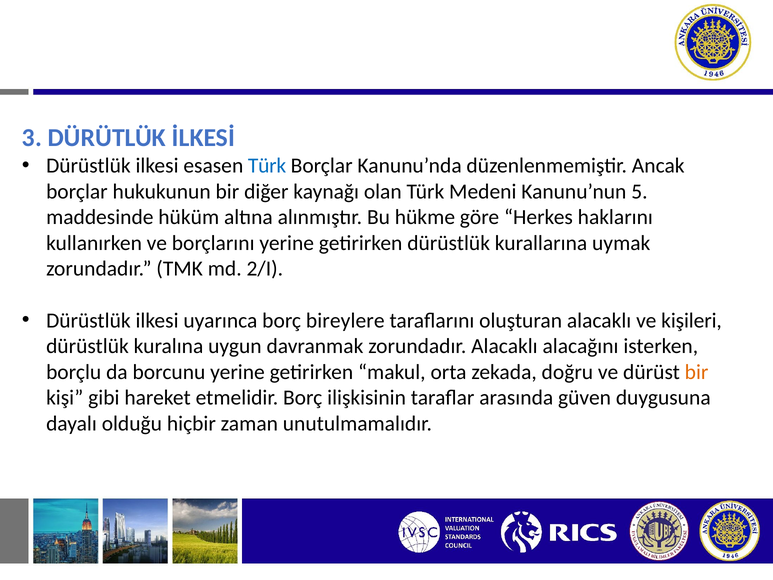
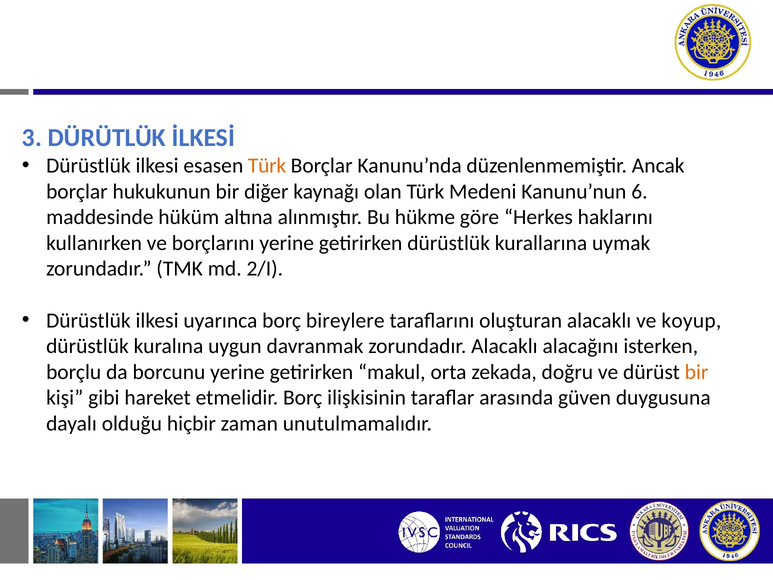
Türk at (267, 166) colour: blue -> orange
5: 5 -> 6
kişileri: kişileri -> koyup
